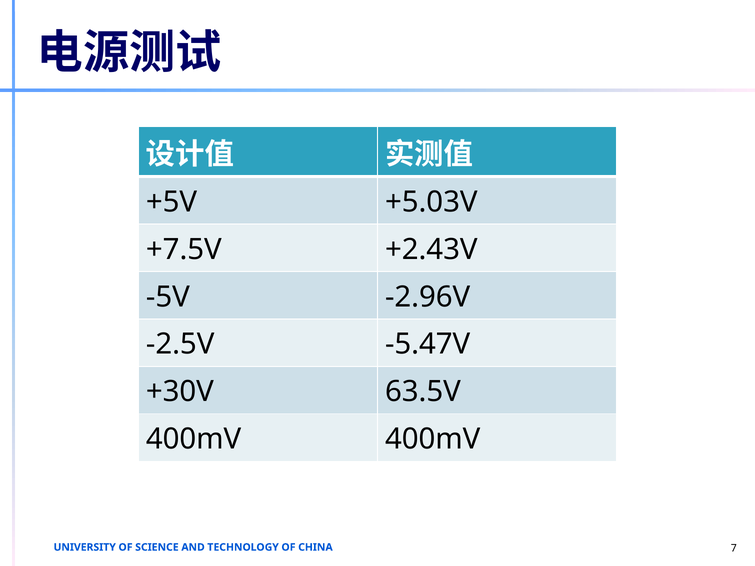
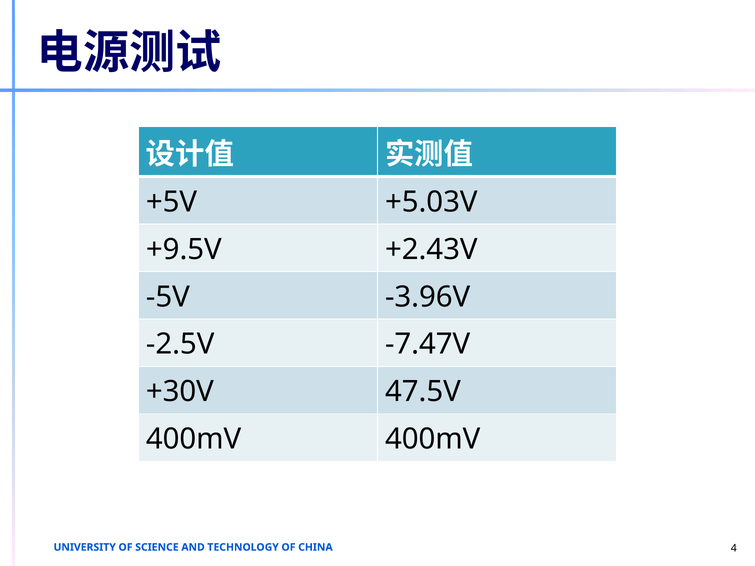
+7.5V: +7.5V -> +9.5V
-2.96V: -2.96V -> -3.96V
-5.47V: -5.47V -> -7.47V
63.5V: 63.5V -> 47.5V
7: 7 -> 4
